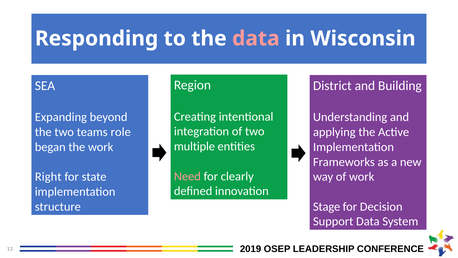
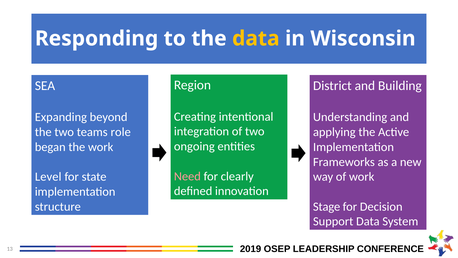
data at (256, 38) colour: pink -> yellow
multiple: multiple -> ongoing
Right: Right -> Level
